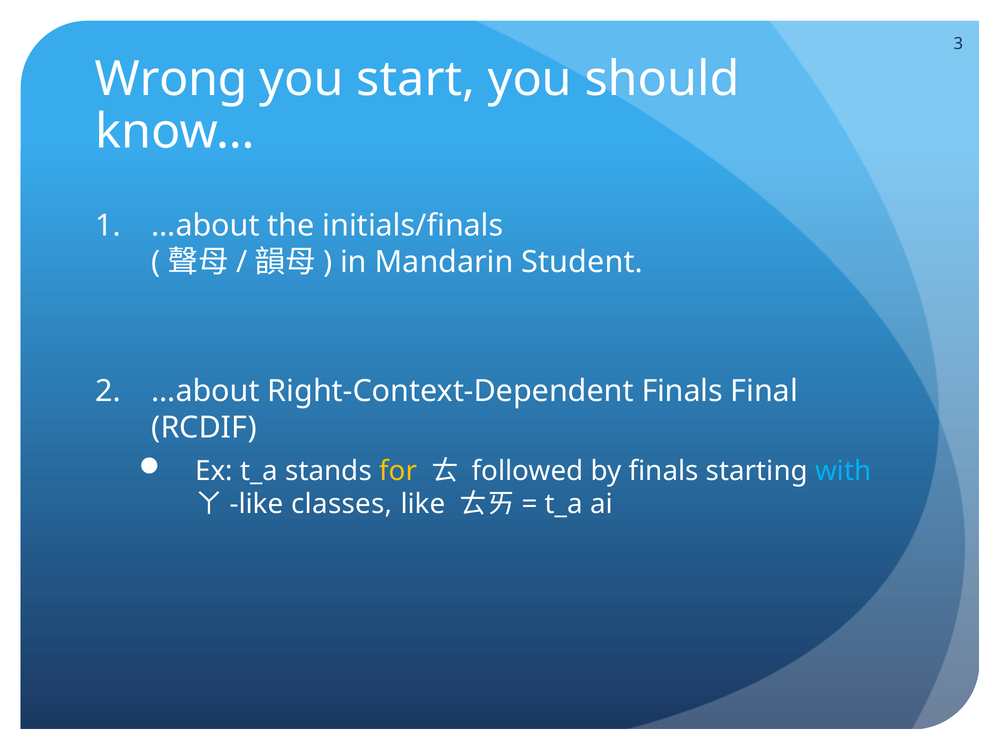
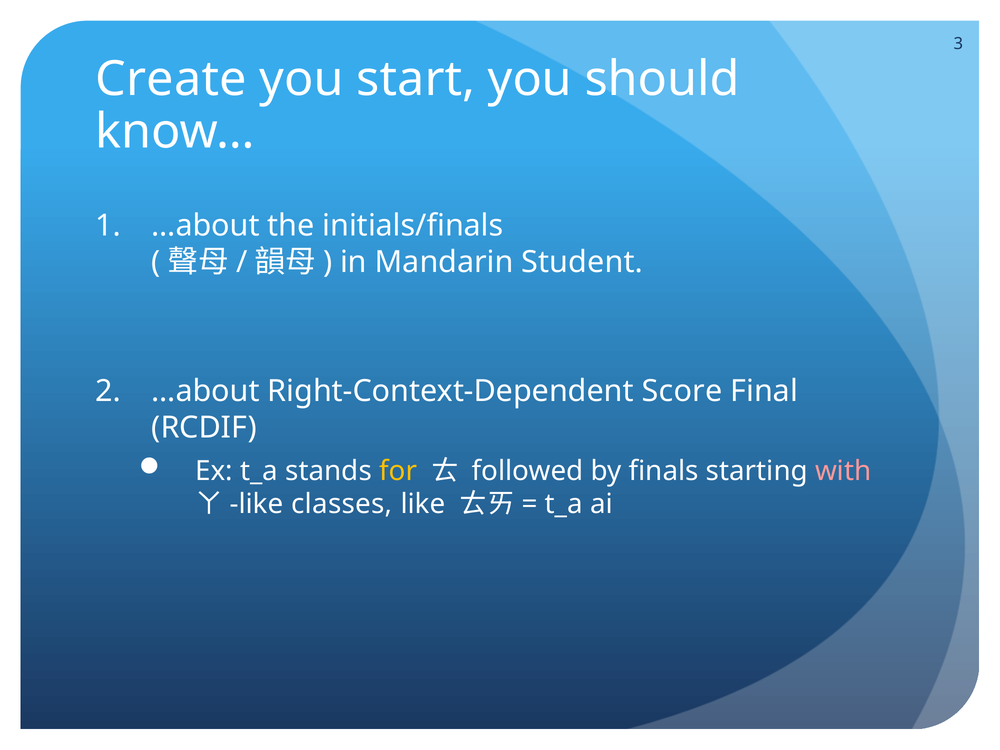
Wrong: Wrong -> Create
Right-Context-Dependent Finals: Finals -> Score
with colour: light blue -> pink
